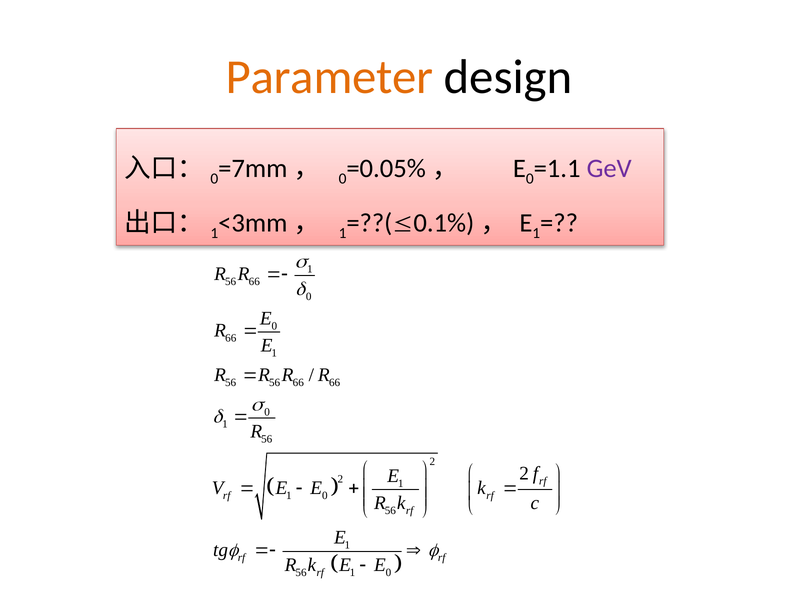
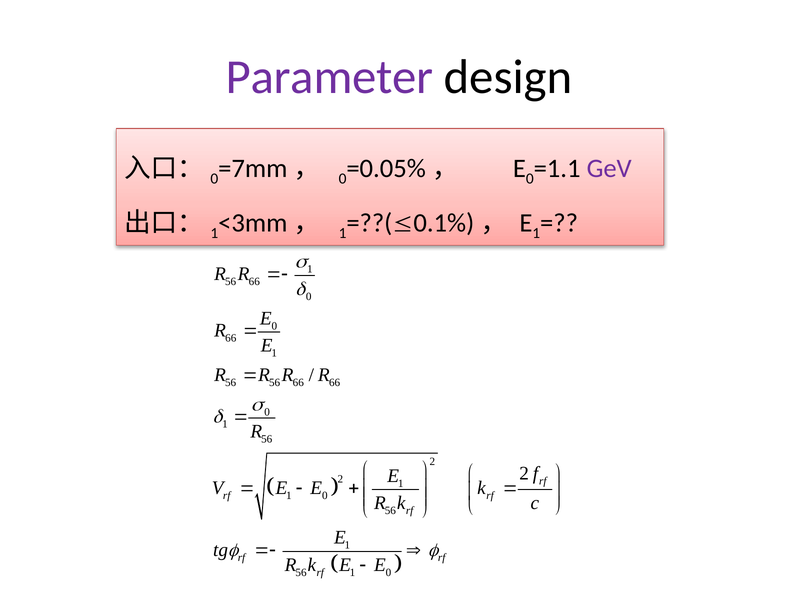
Parameter colour: orange -> purple
